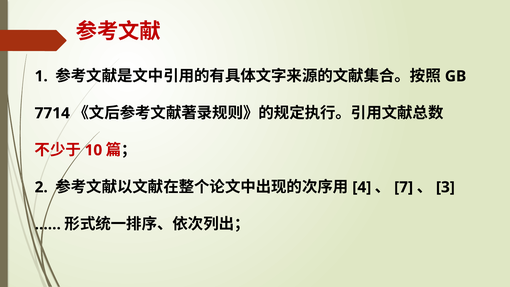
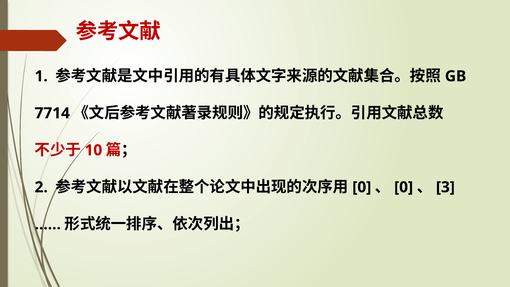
4 at (362, 187): 4 -> 0
7 at (404, 187): 7 -> 0
